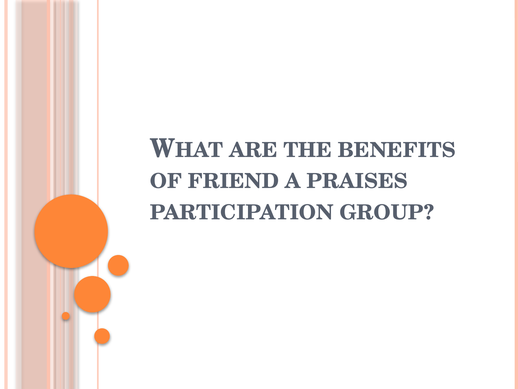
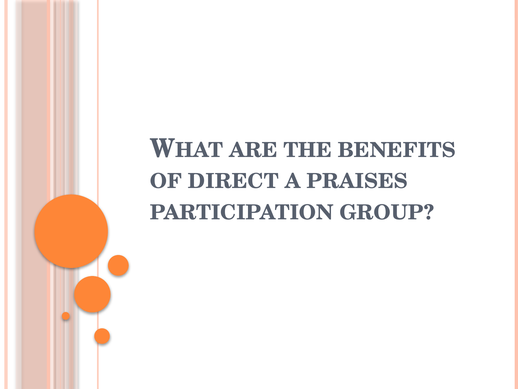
FRIEND: FRIEND -> DIRECT
